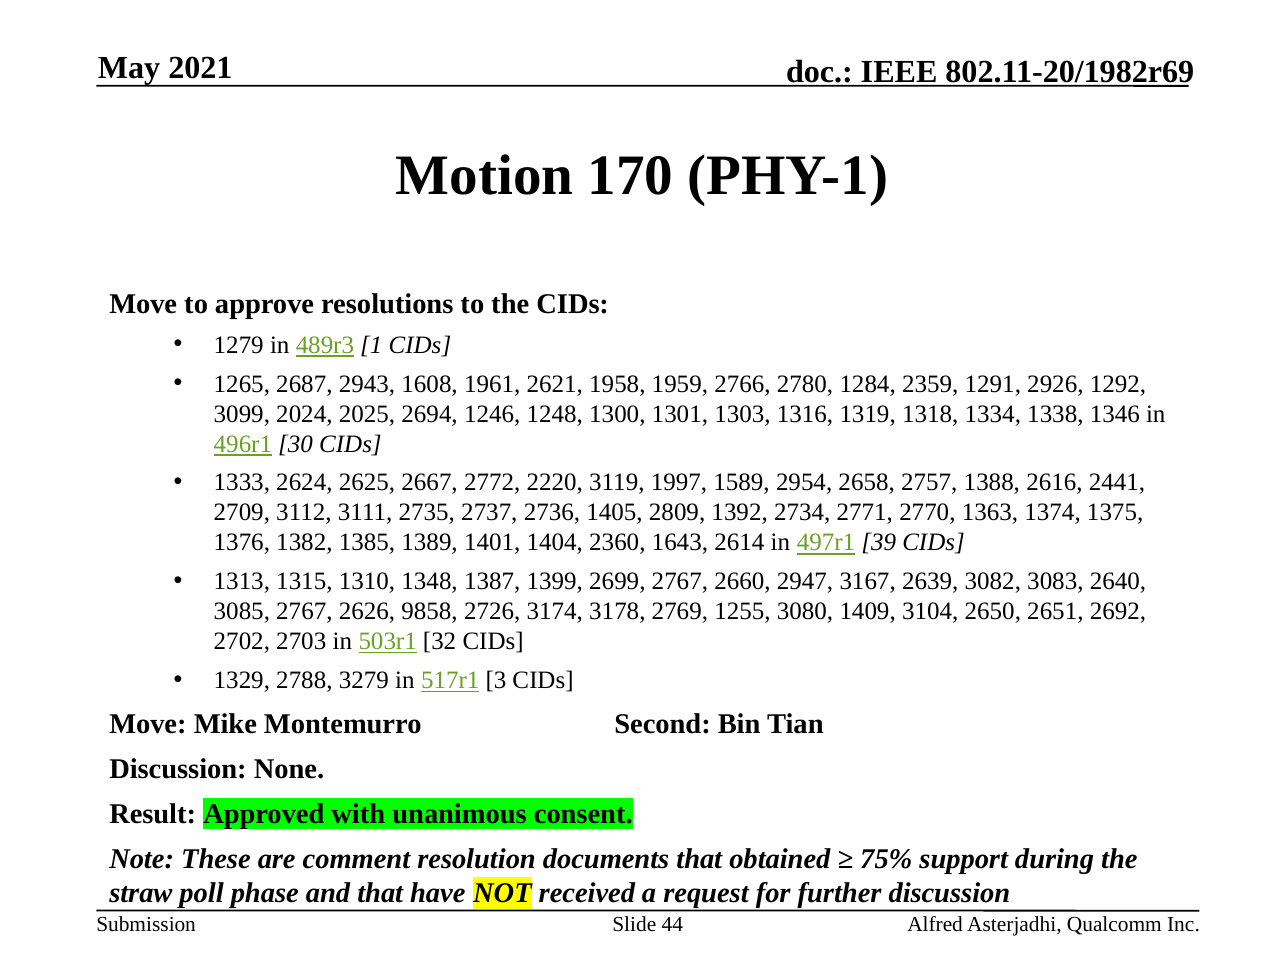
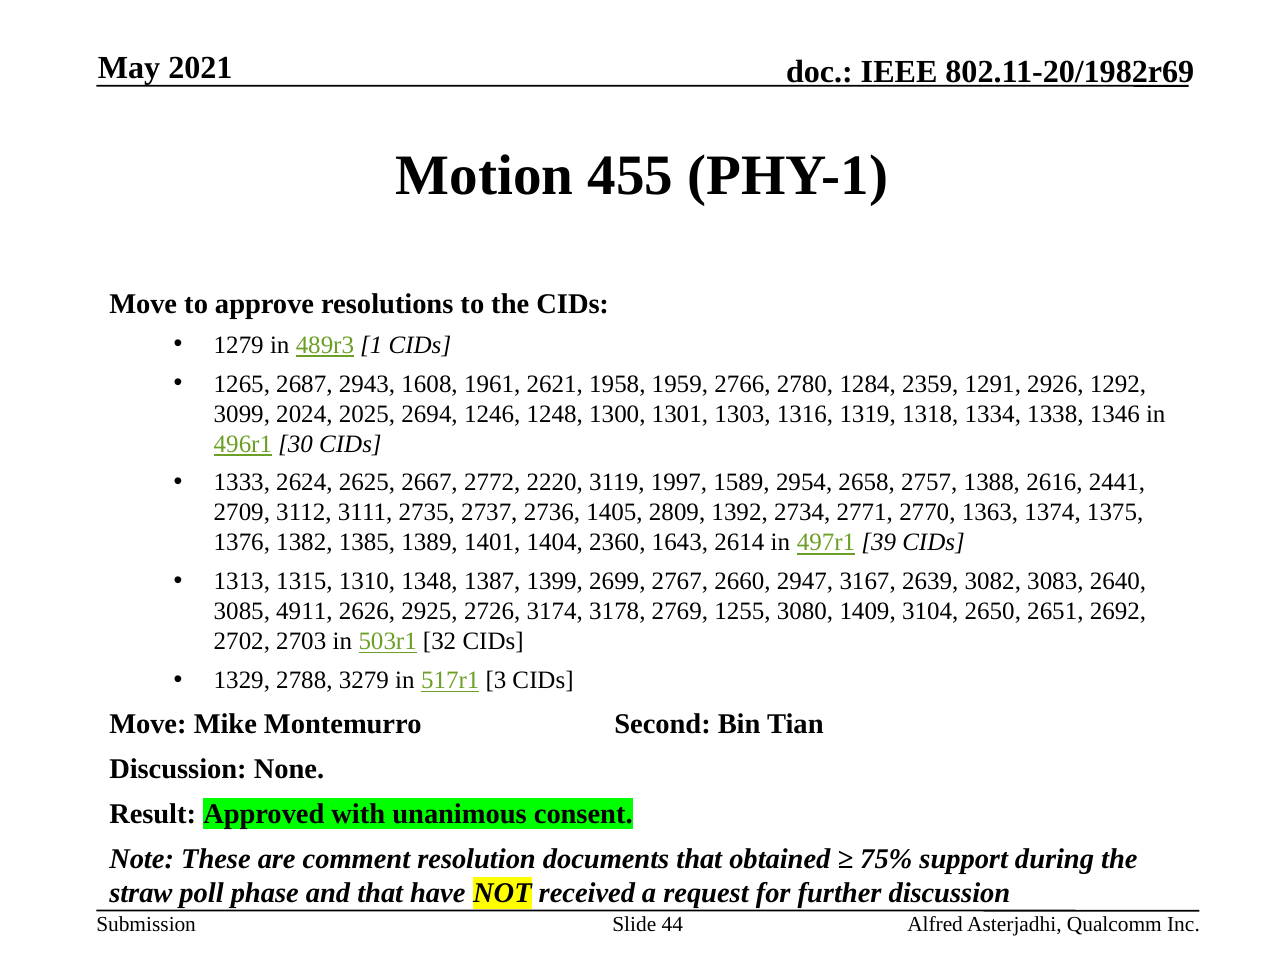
170: 170 -> 455
3085 2767: 2767 -> 4911
9858: 9858 -> 2925
